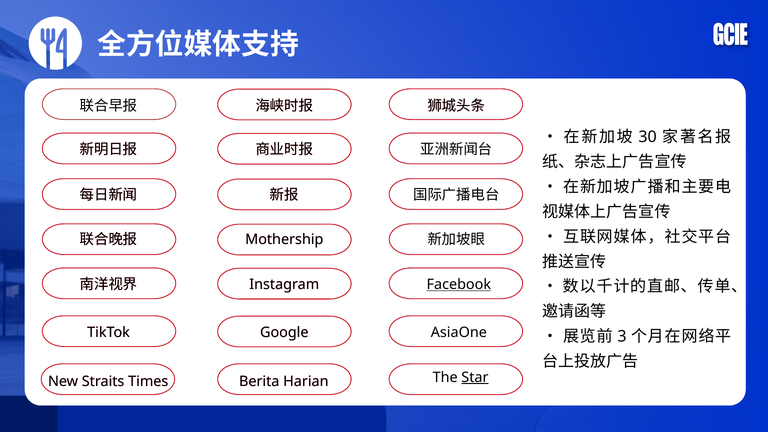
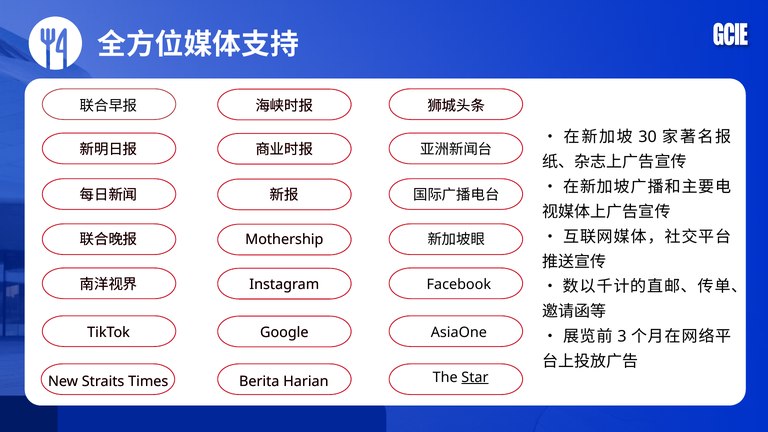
Facebook underline: present -> none
